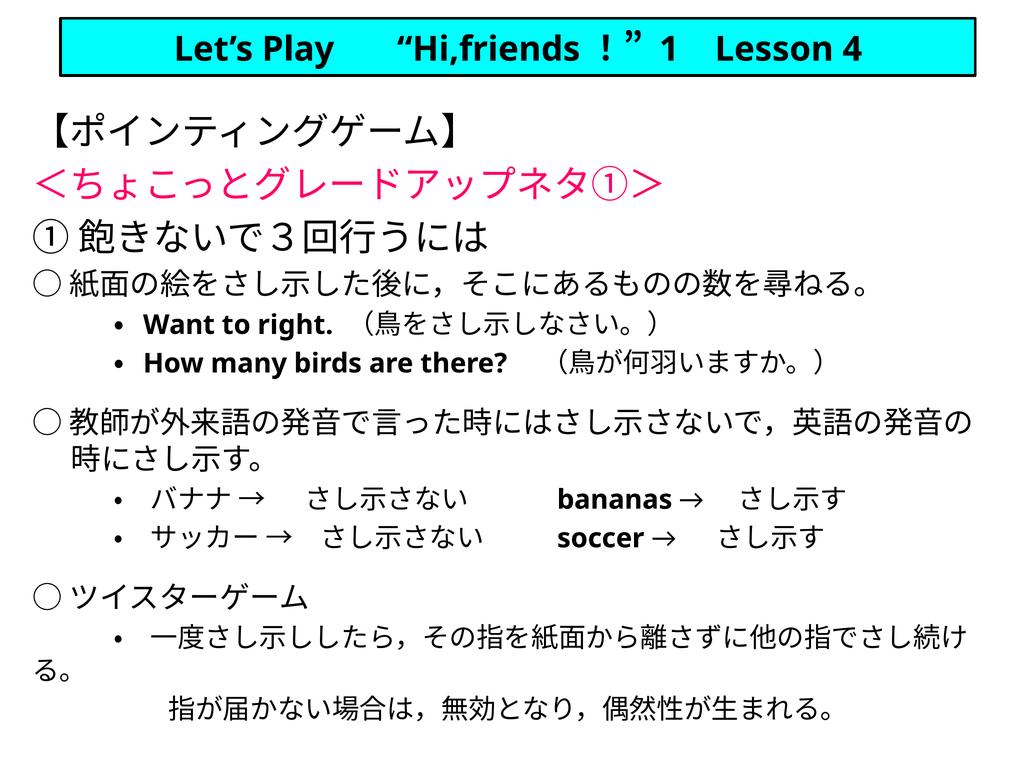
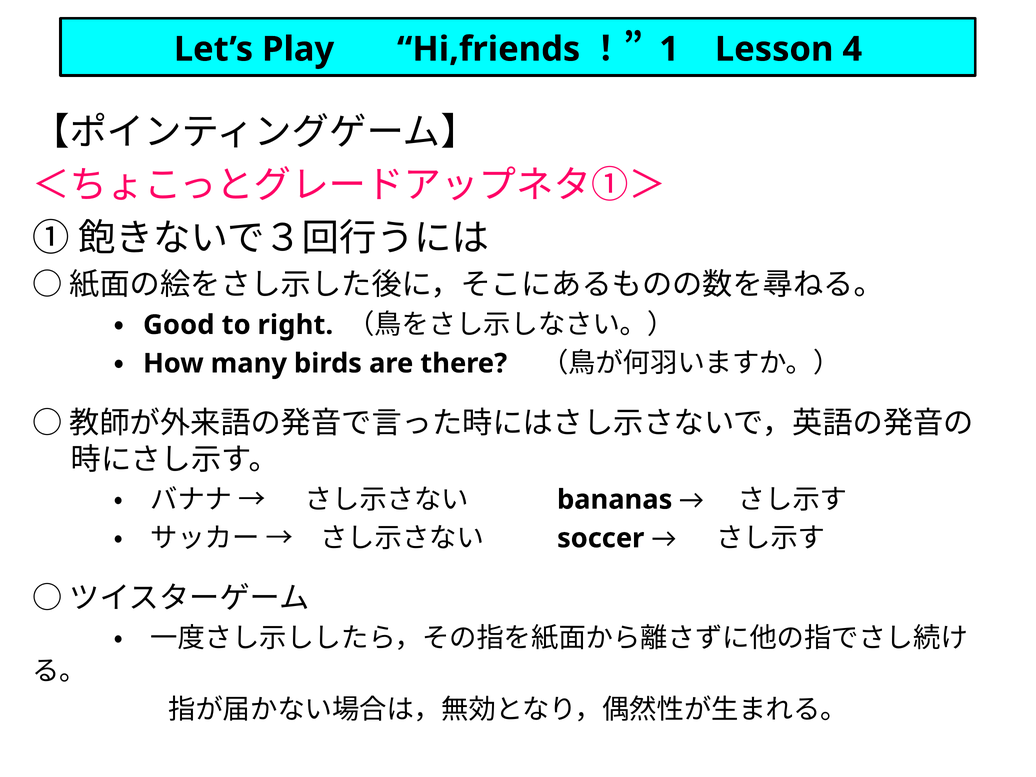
Want: Want -> Good
